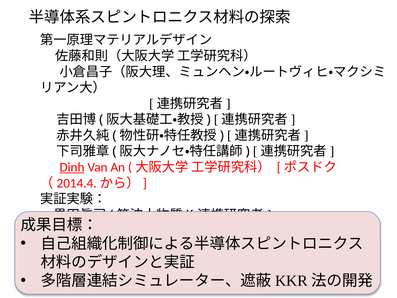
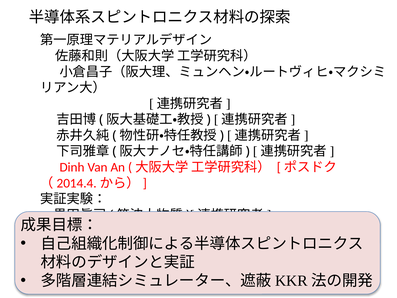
Dinh underline: present -> none
